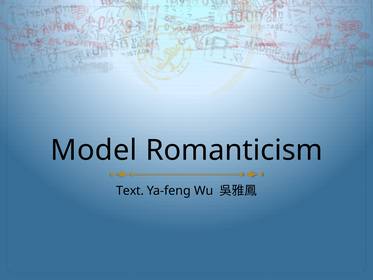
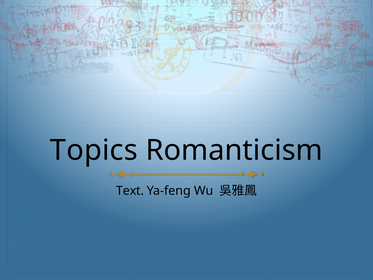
Model: Model -> Topics
